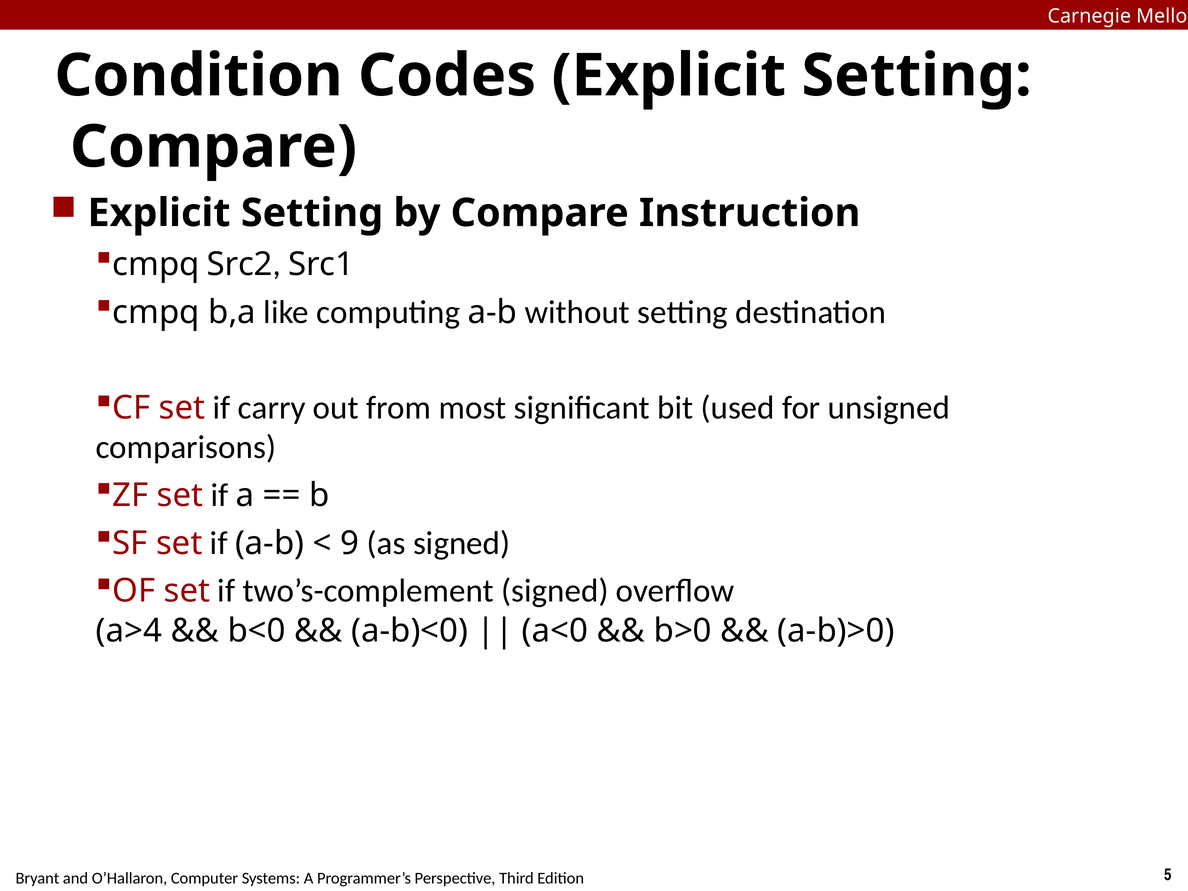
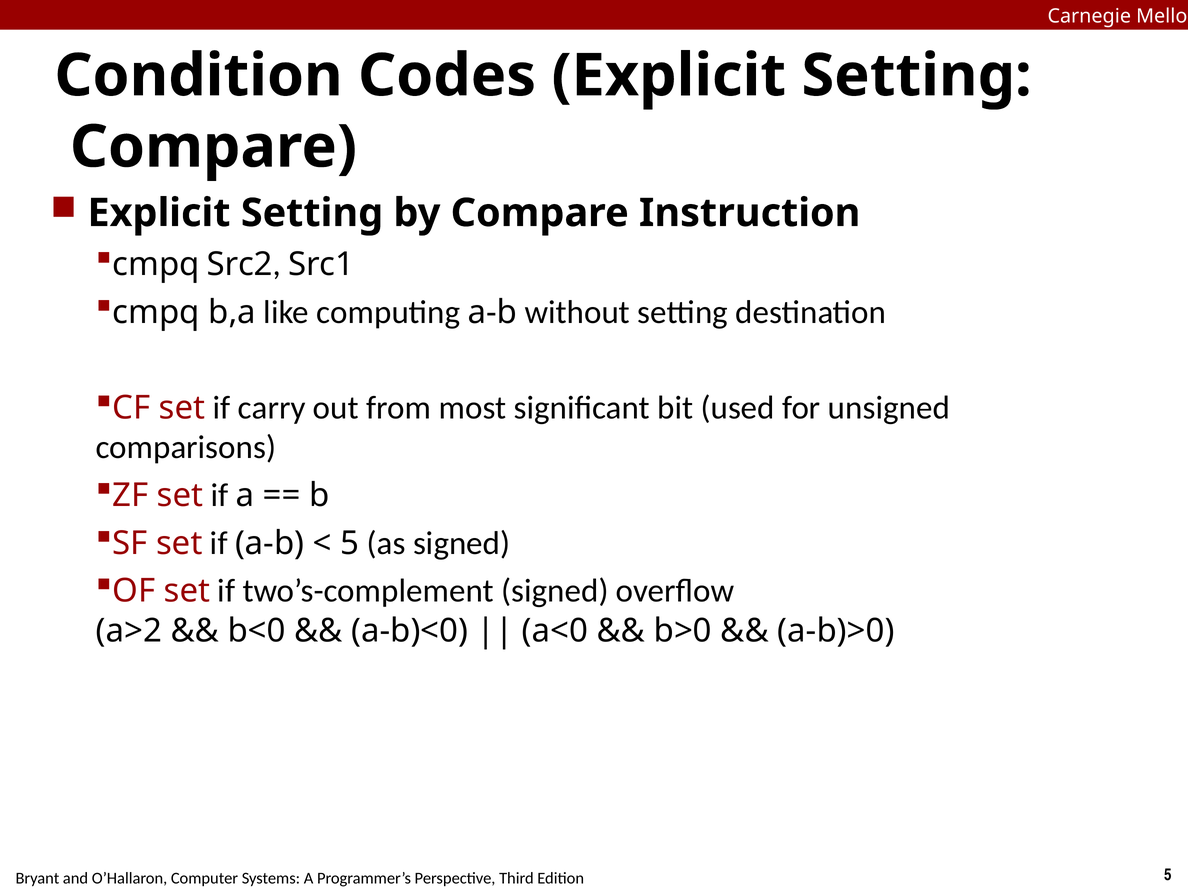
9 at (350, 543): 9 -> 5
a>4: a>4 -> a>2
